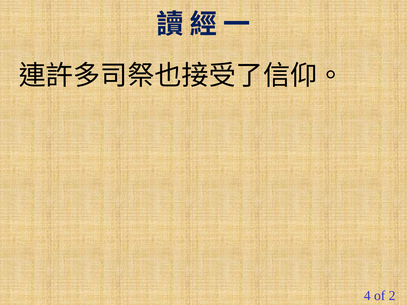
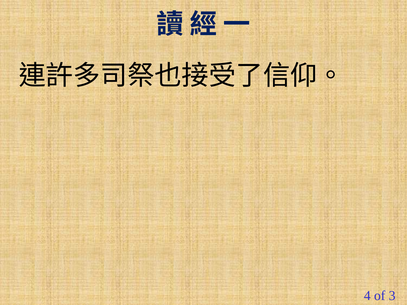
2: 2 -> 3
